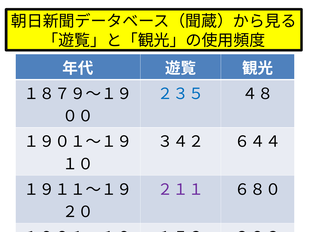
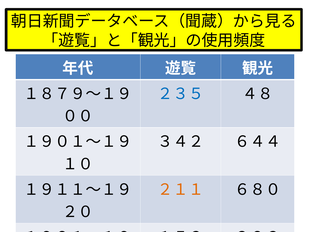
２１１ colour: purple -> orange
